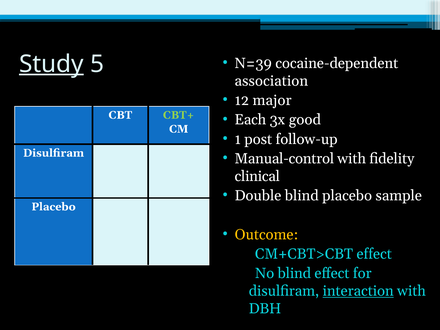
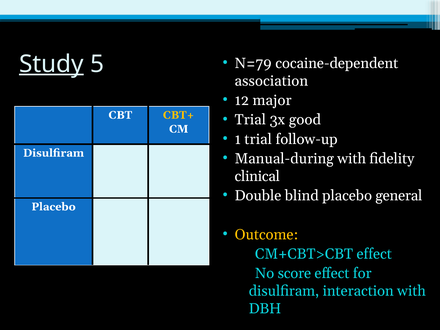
N=39: N=39 -> N=79
CBT+ colour: light green -> yellow
Each at (250, 120): Each -> Trial
1 post: post -> trial
Manual-control: Manual-control -> Manual-during
sample: sample -> general
No blind: blind -> score
interaction underline: present -> none
